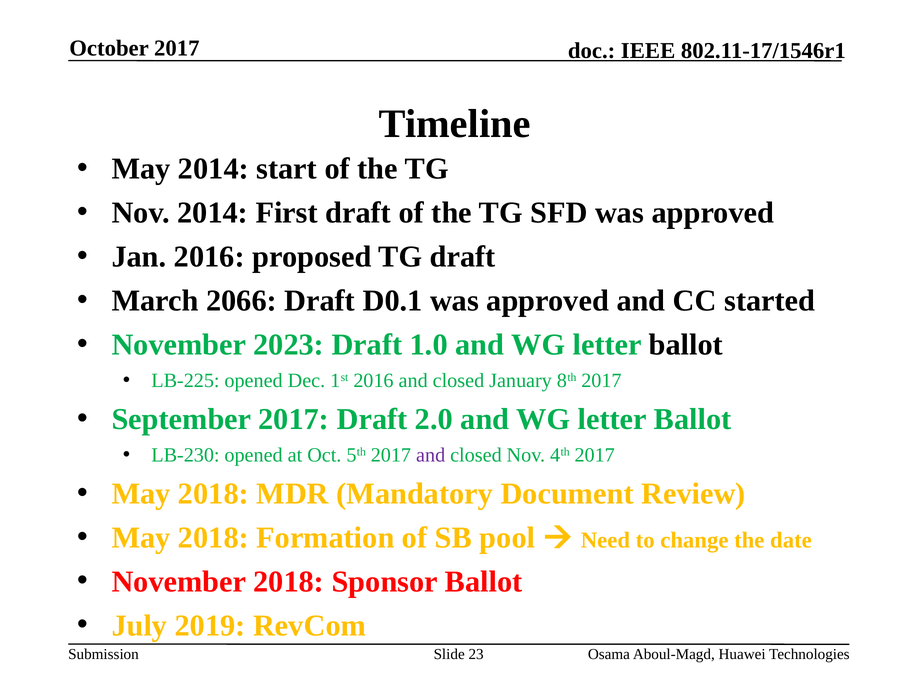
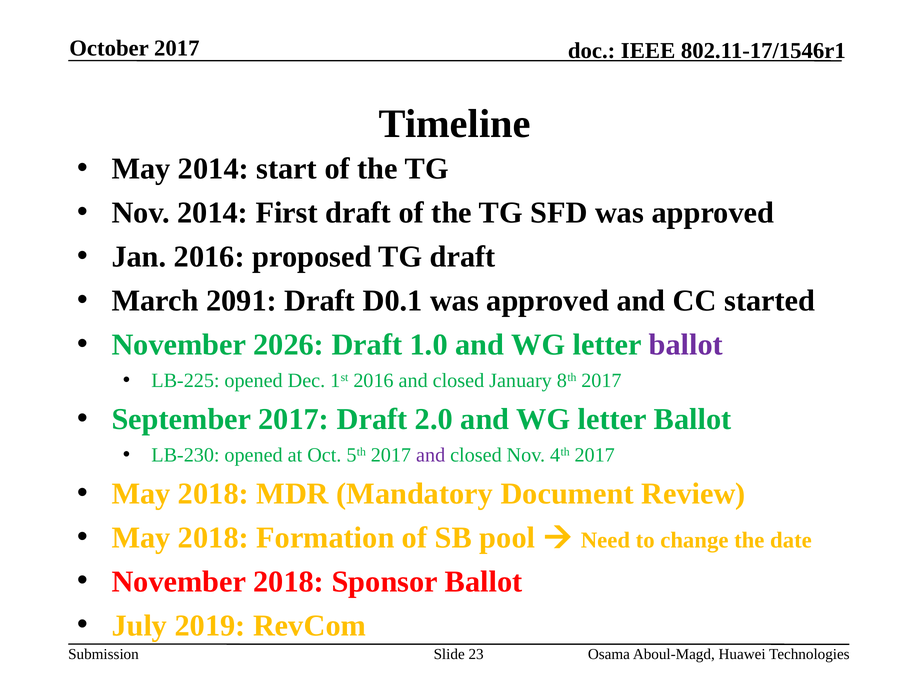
2066: 2066 -> 2091
2023: 2023 -> 2026
ballot at (686, 345) colour: black -> purple
